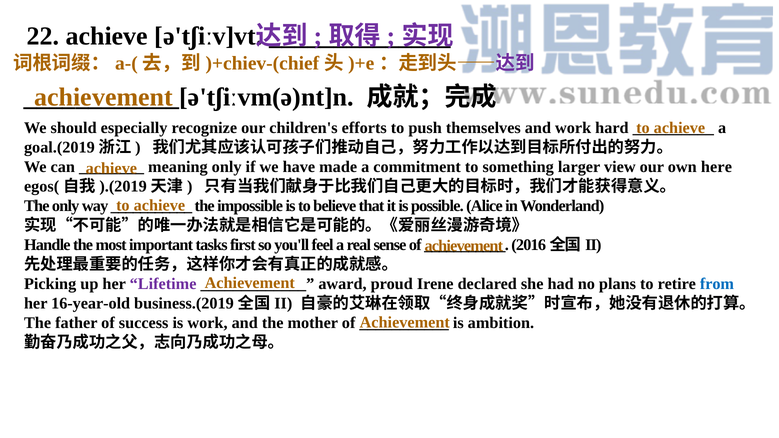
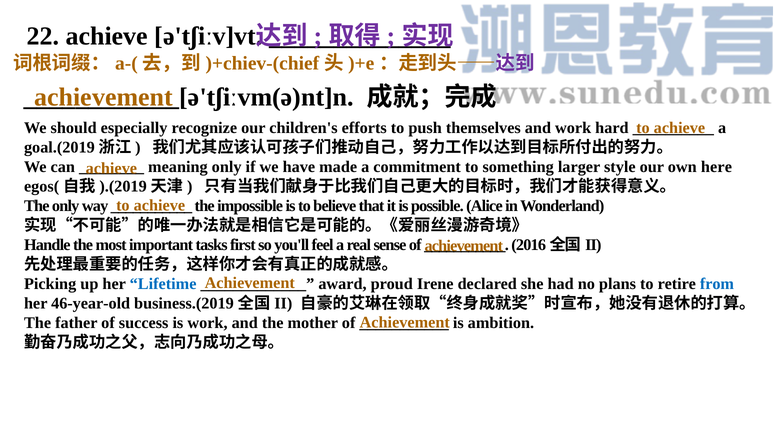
view: view -> style
Lifetime colour: purple -> blue
16-year-old: 16-year-old -> 46-year-old
